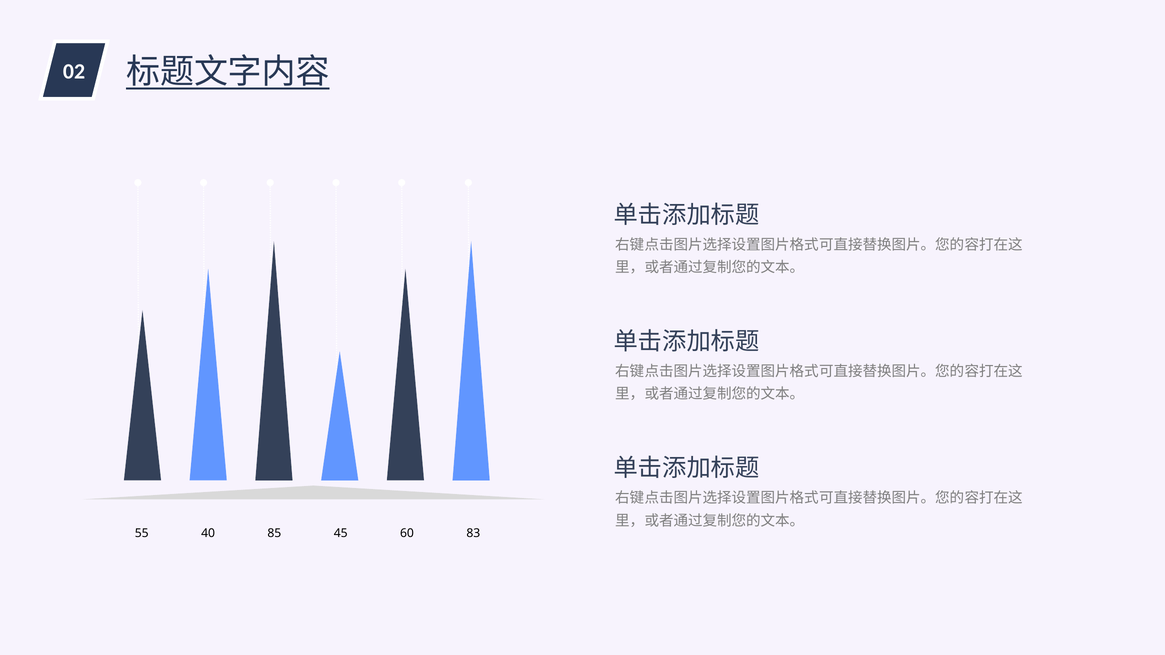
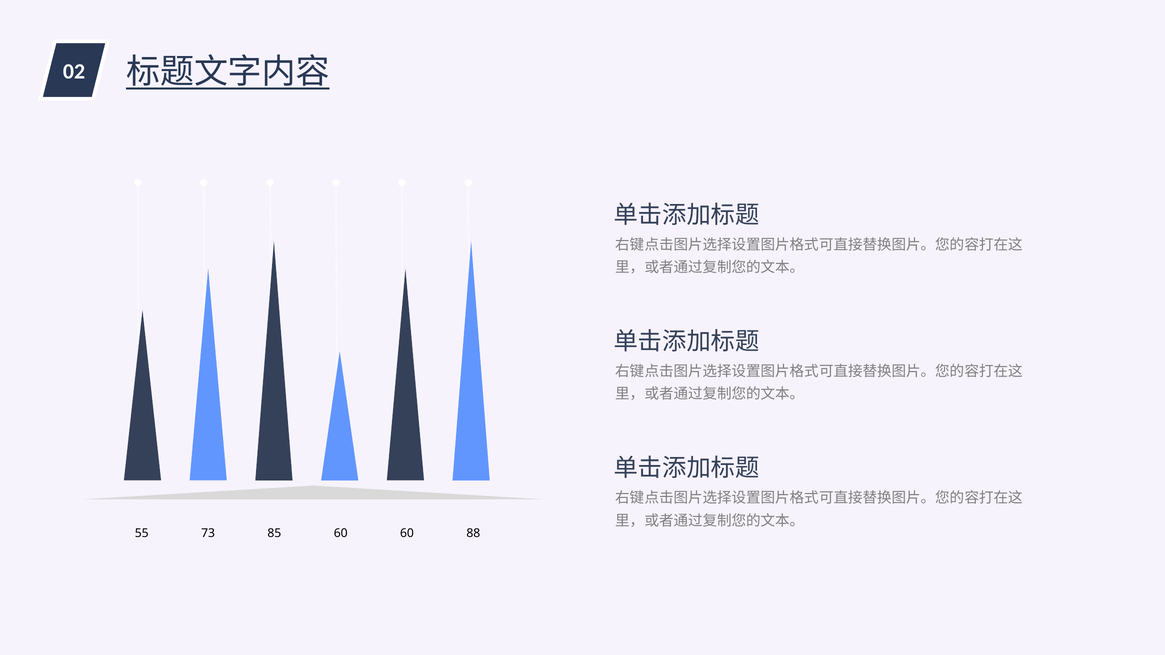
40: 40 -> 73
85 45: 45 -> 60
83: 83 -> 88
